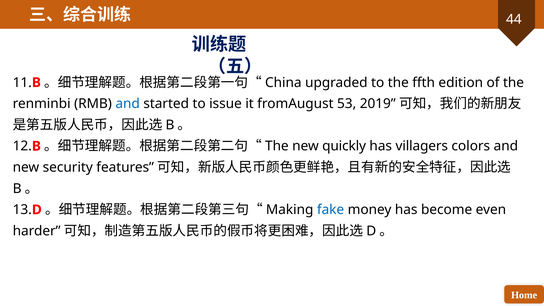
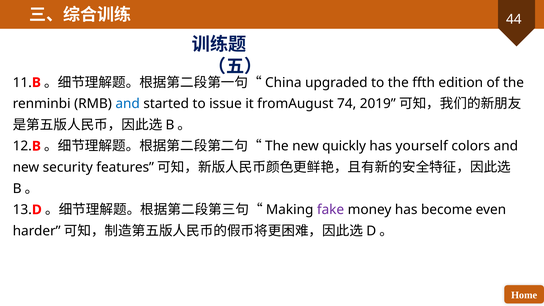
53: 53 -> 74
villagers: villagers -> yourself
fake colour: blue -> purple
